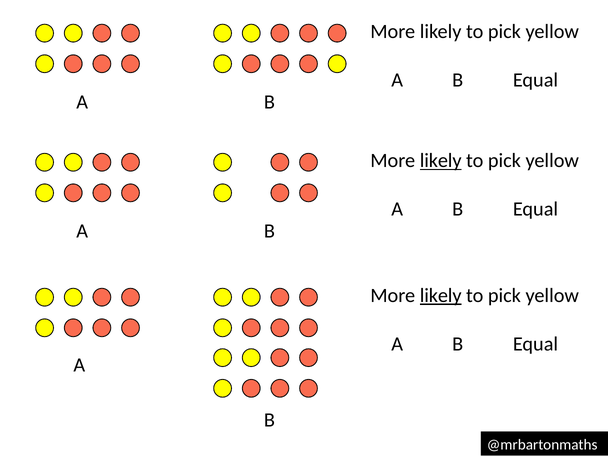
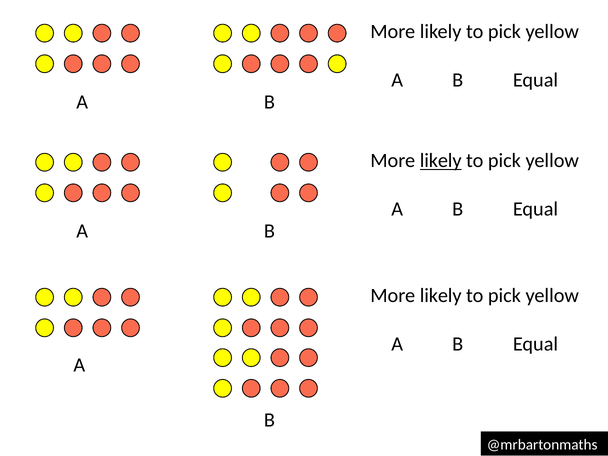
likely at (441, 296) underline: present -> none
